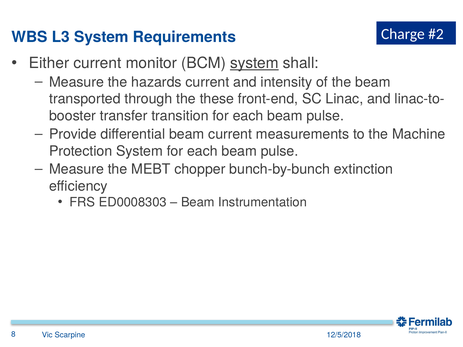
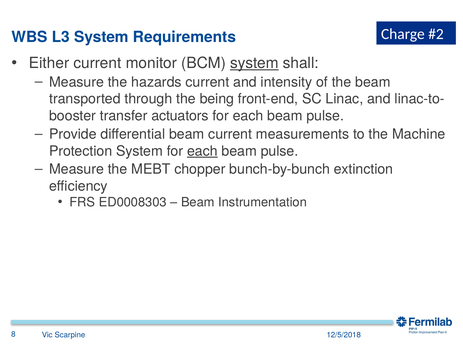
these: these -> being
transition: transition -> actuators
each at (202, 151) underline: none -> present
